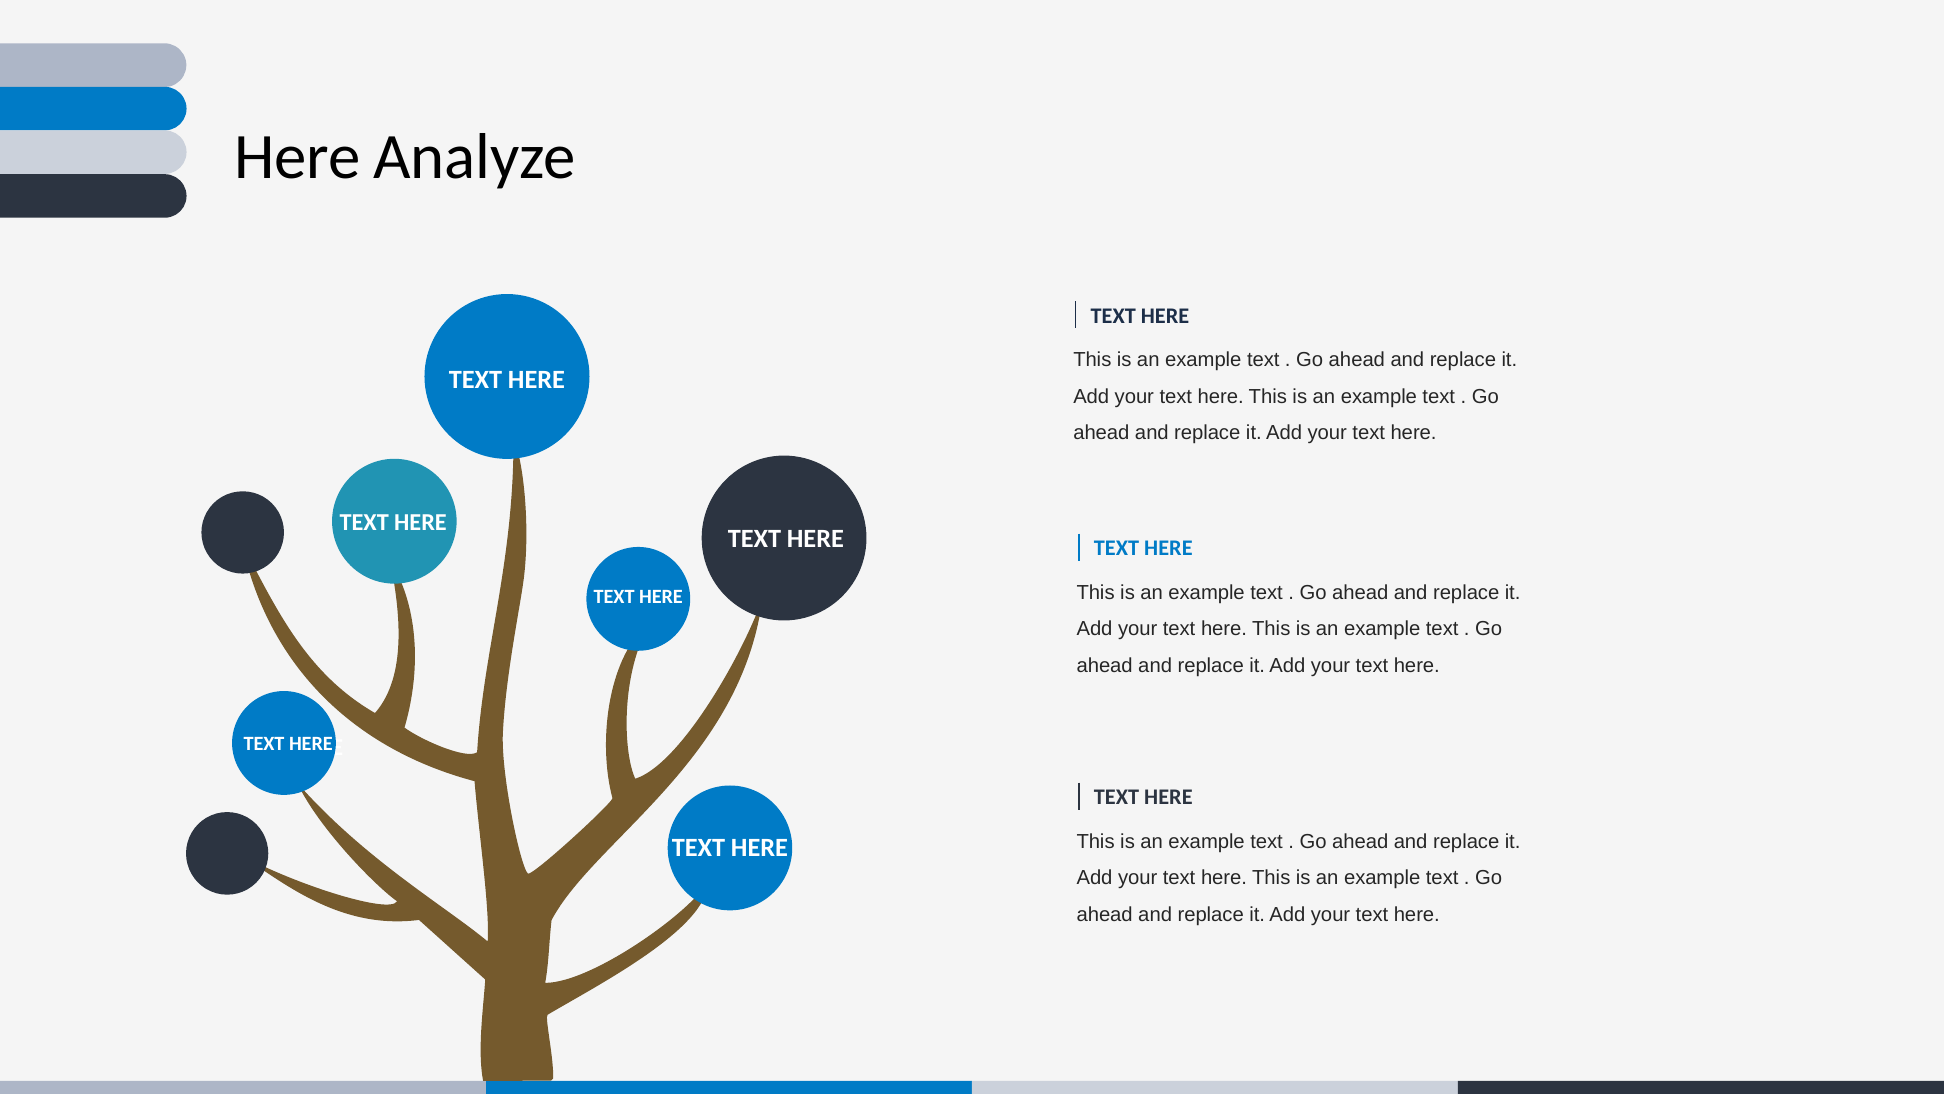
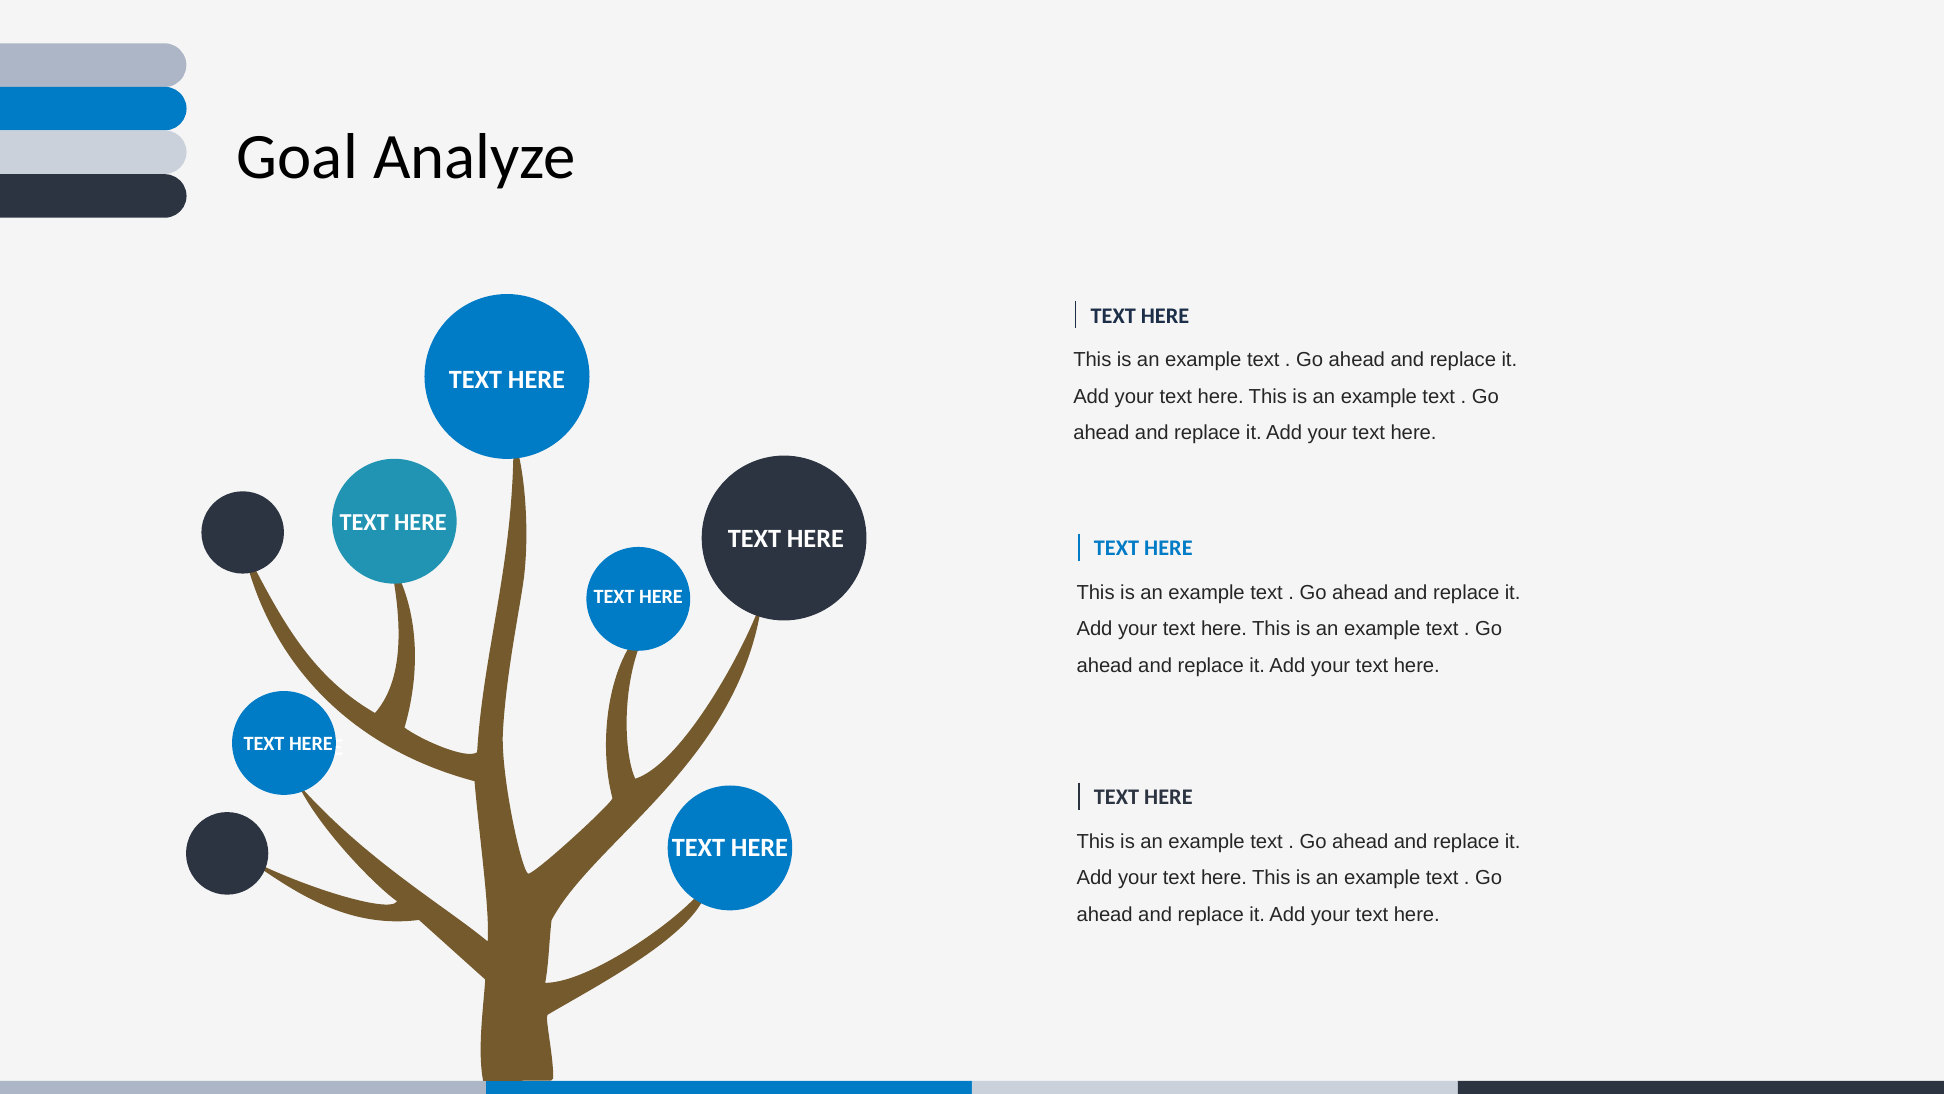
Here at (298, 157): Here -> Goal
